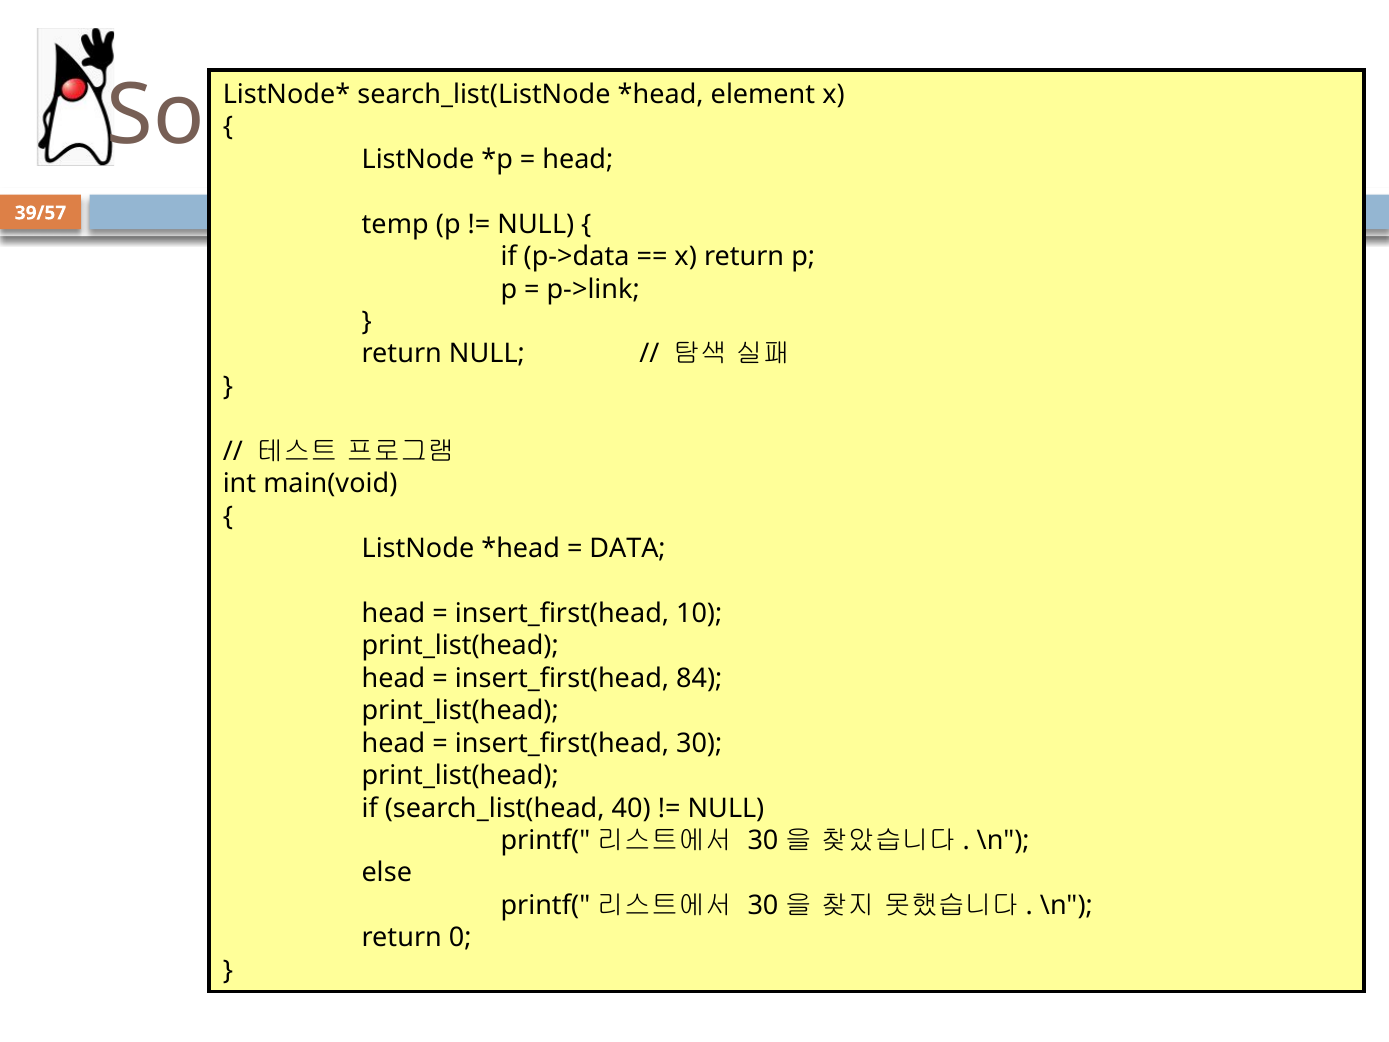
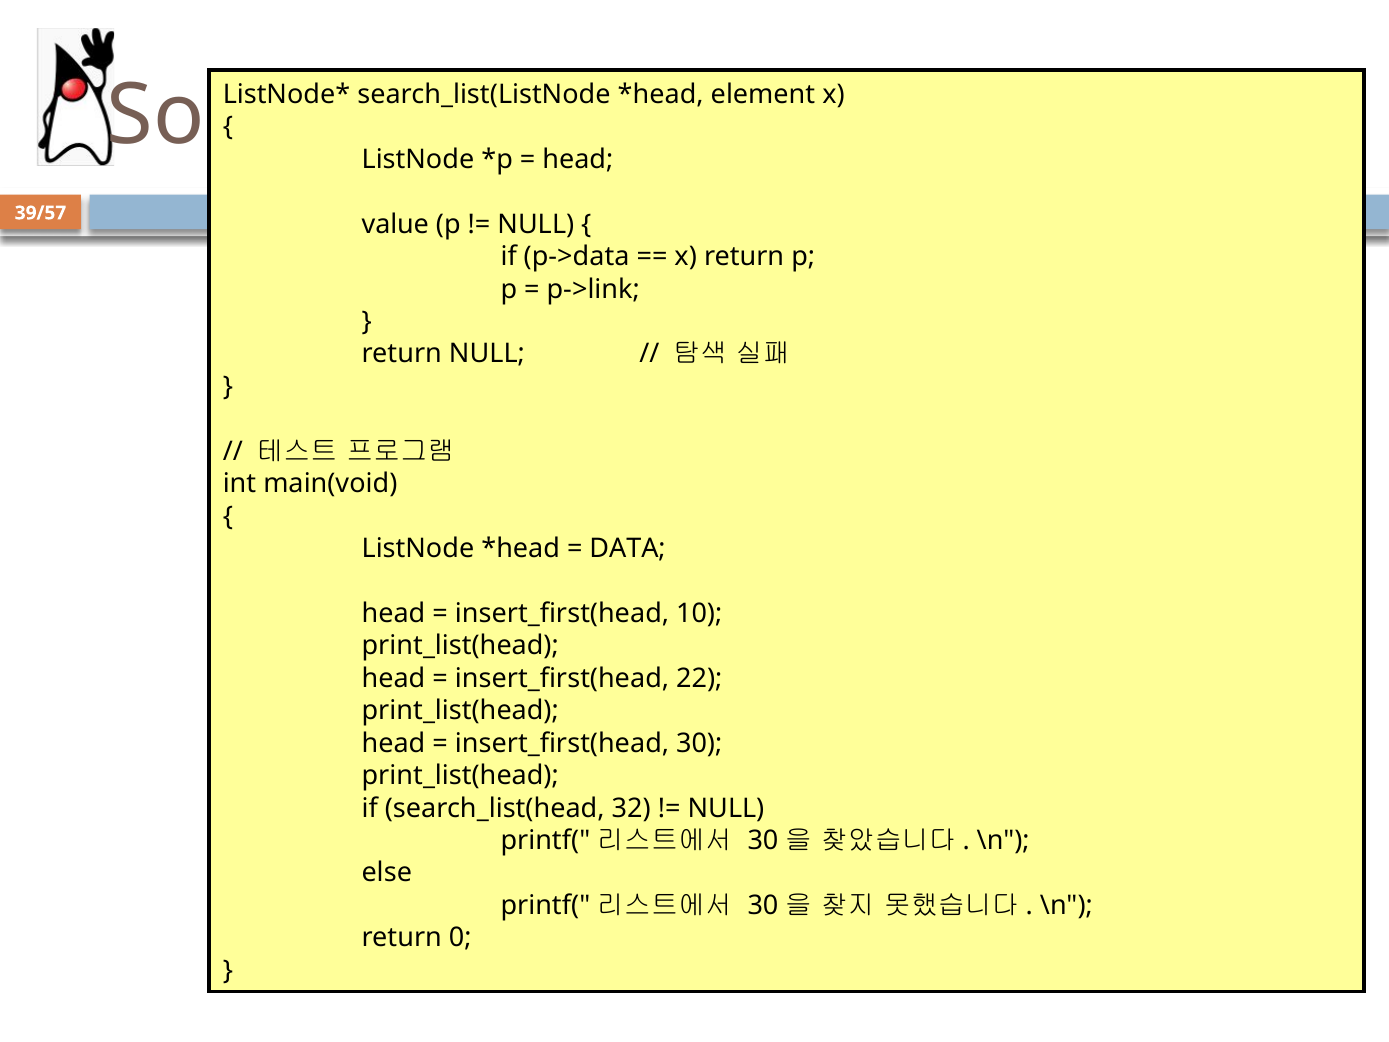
temp: temp -> value
84: 84 -> 22
40: 40 -> 32
